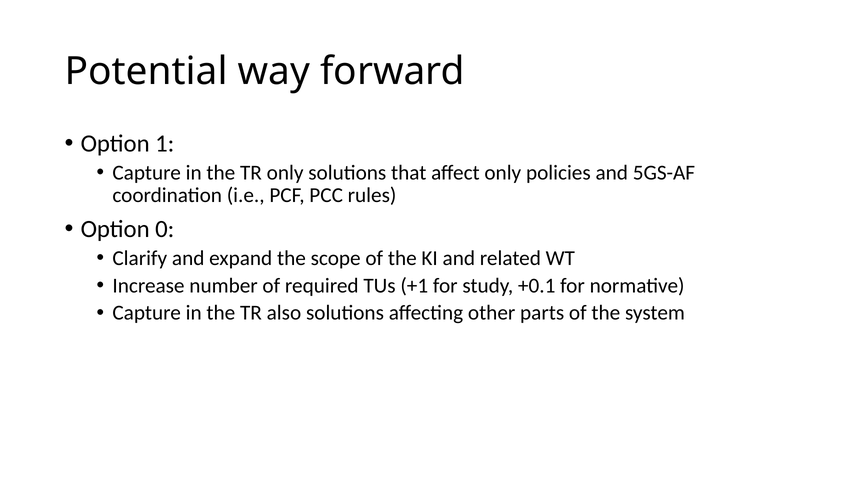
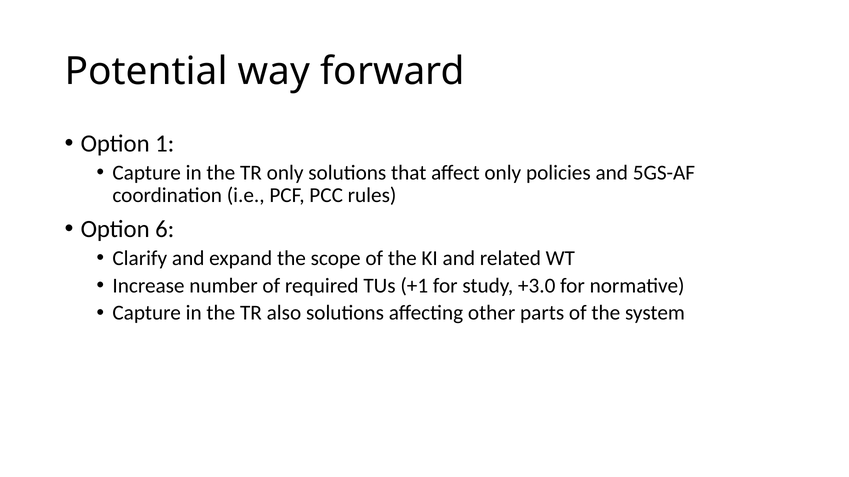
0: 0 -> 6
+0.1: +0.1 -> +3.0
